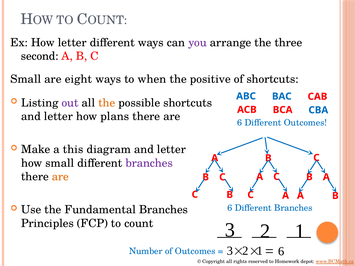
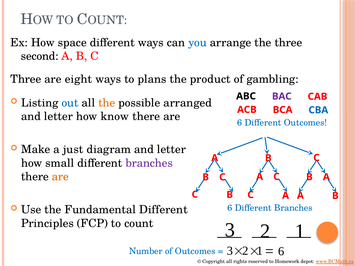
How letter: letter -> space
you colour: purple -> blue
Small at (26, 79): Small -> Three
when: when -> plans
positive: positive -> product
of shortcuts: shortcuts -> gambling
ABC colour: blue -> black
BAC colour: blue -> purple
out colour: purple -> blue
possible shortcuts: shortcuts -> arranged
plans: plans -> know
this: this -> just
Fundamental Branches: Branches -> Different
